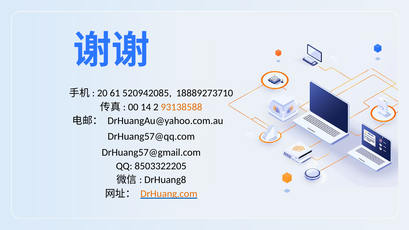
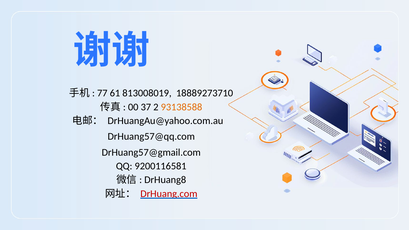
20: 20 -> 77
520942085: 520942085 -> 813008019
14: 14 -> 37
8503322205: 8503322205 -> 9200116581
DrHuang.com colour: orange -> red
